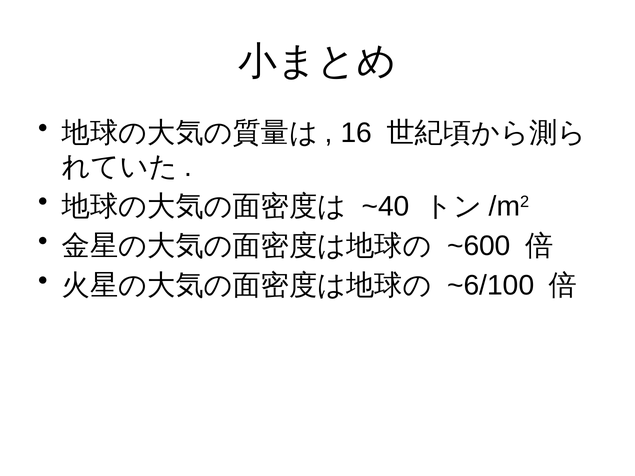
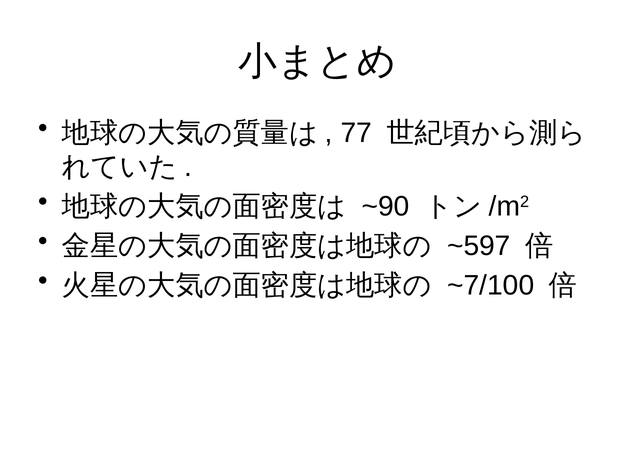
16: 16 -> 77
~40: ~40 -> ~90
~600: ~600 -> ~597
~6/100: ~6/100 -> ~7/100
